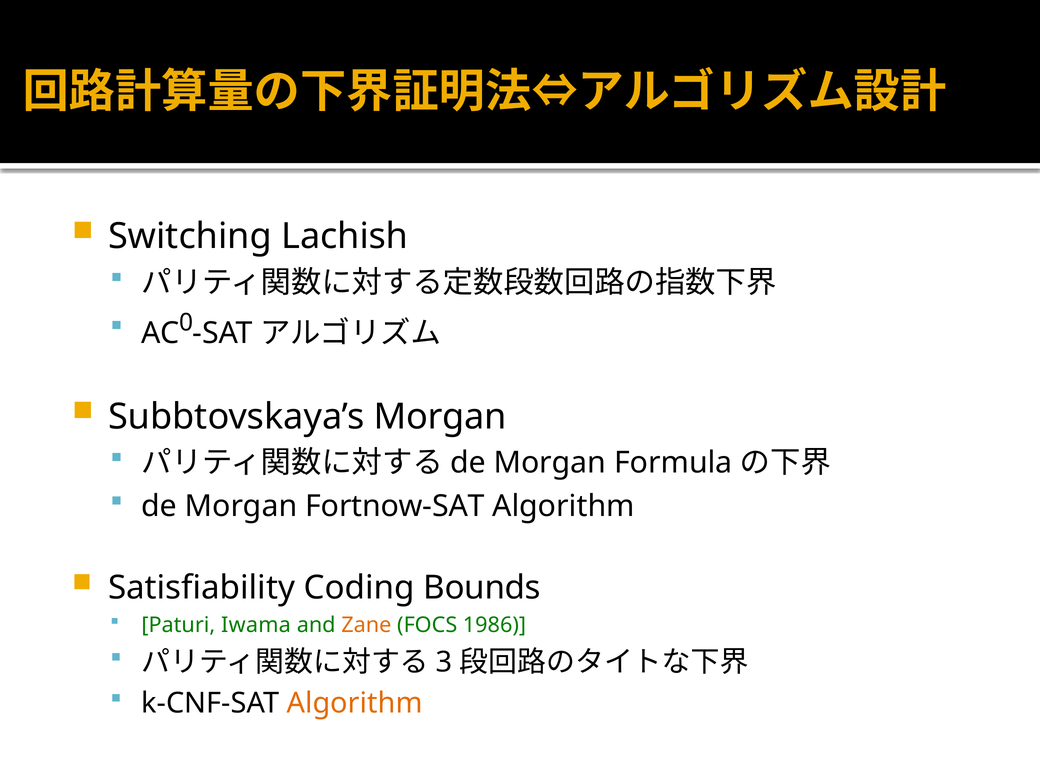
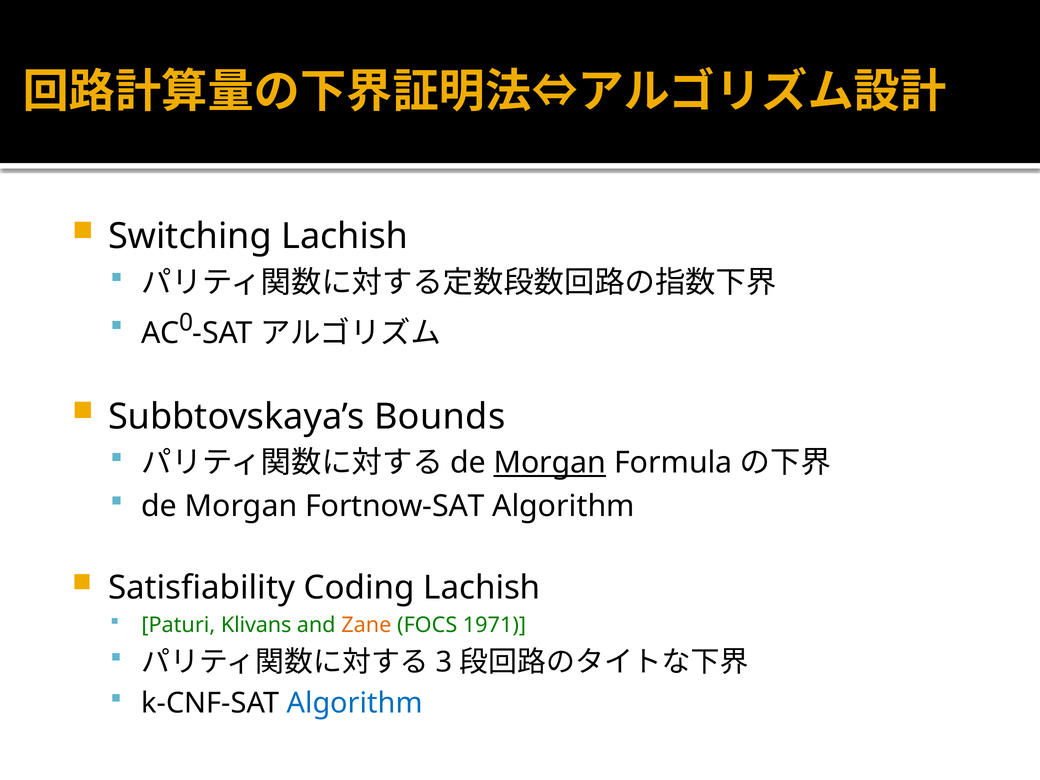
Subbtovskaya’s Morgan: Morgan -> Bounds
Morgan at (550, 463) underline: none -> present
Coding Bounds: Bounds -> Lachish
Iwama: Iwama -> Klivans
1986: 1986 -> 1971
Algorithm at (355, 703) colour: orange -> blue
